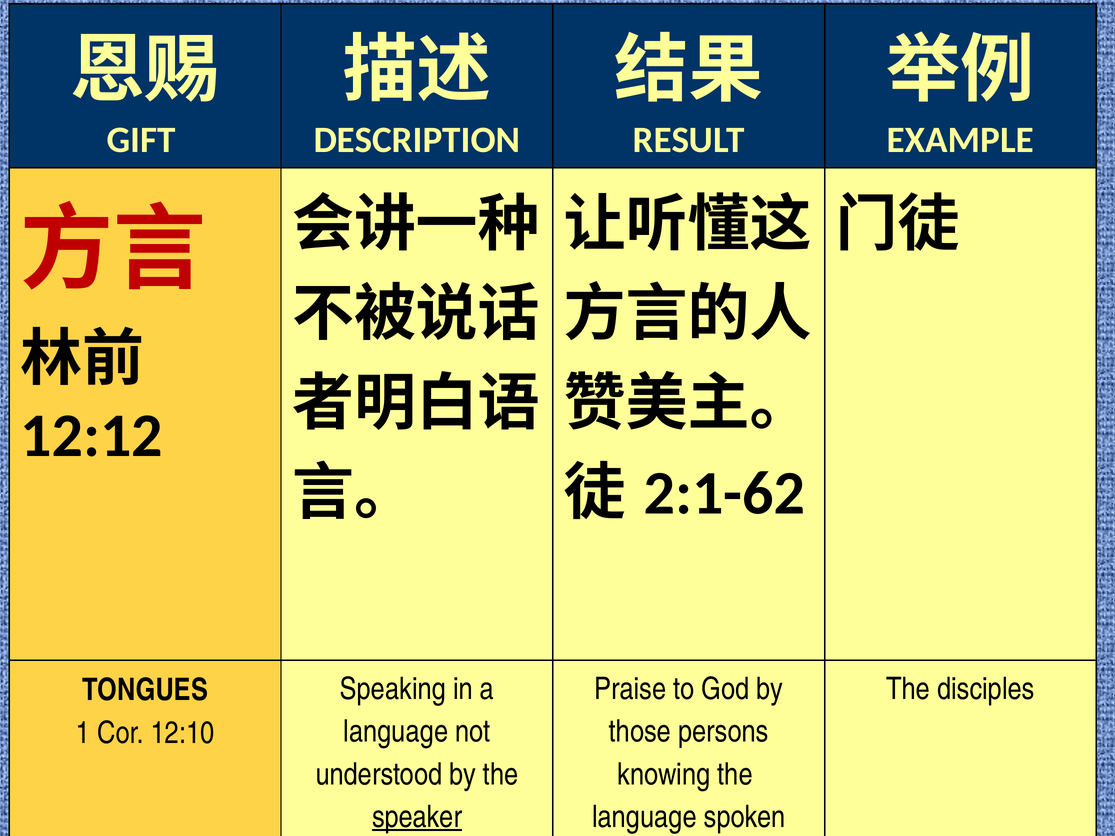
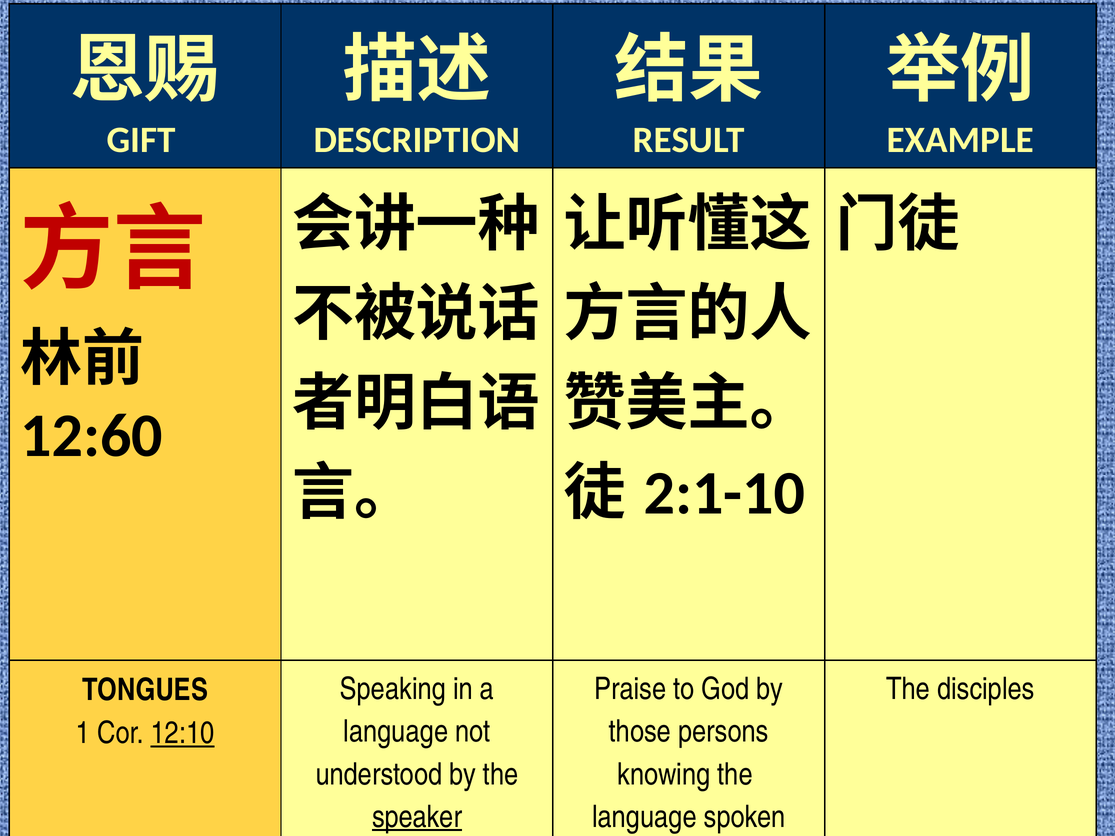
12:12: 12:12 -> 12:60
2:1-62: 2:1-62 -> 2:1-10
12:10 underline: none -> present
